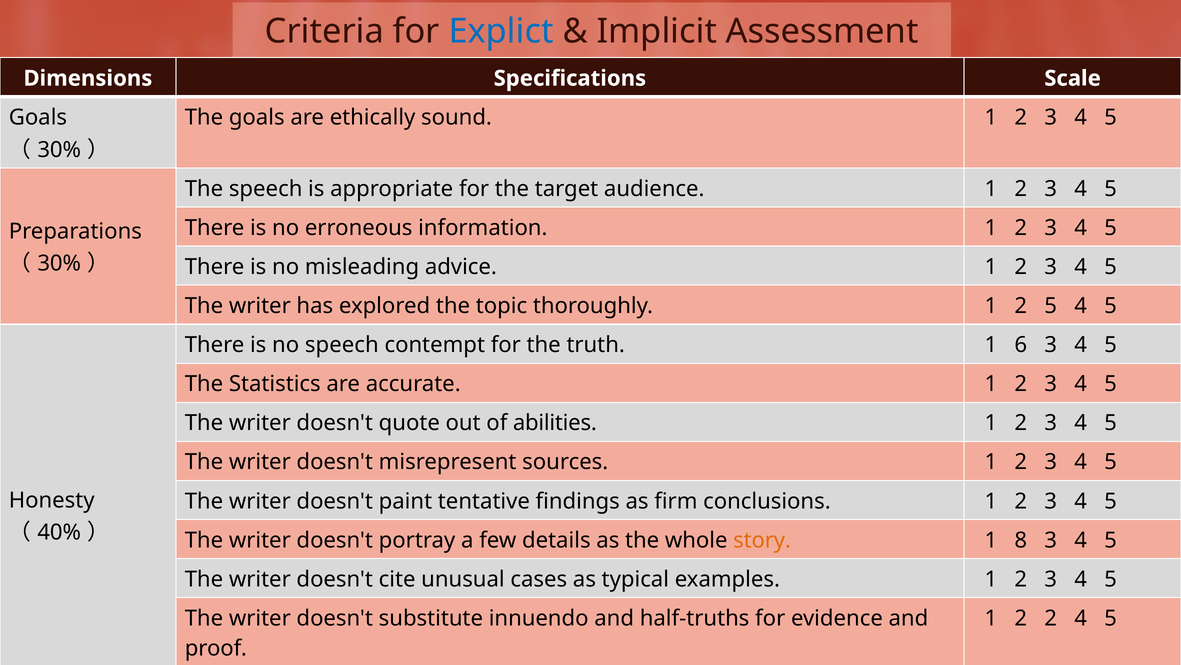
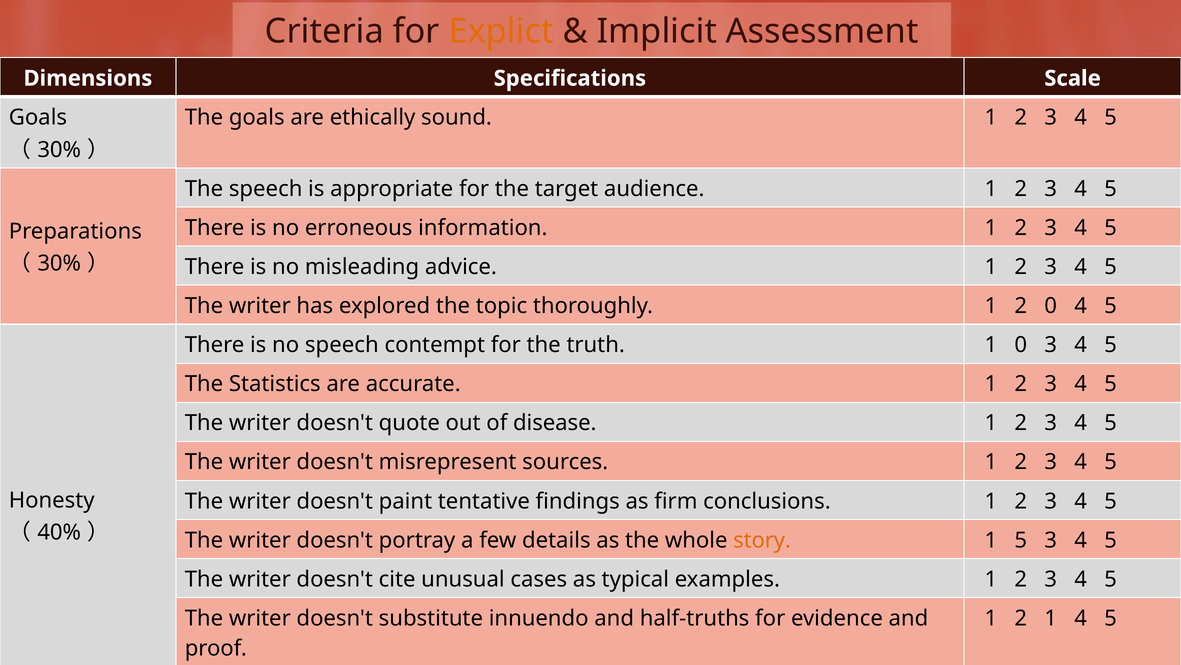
Explict colour: blue -> orange
2 5: 5 -> 0
1 6: 6 -> 0
abilities: abilities -> disease
1 8: 8 -> 5
2 2: 2 -> 1
